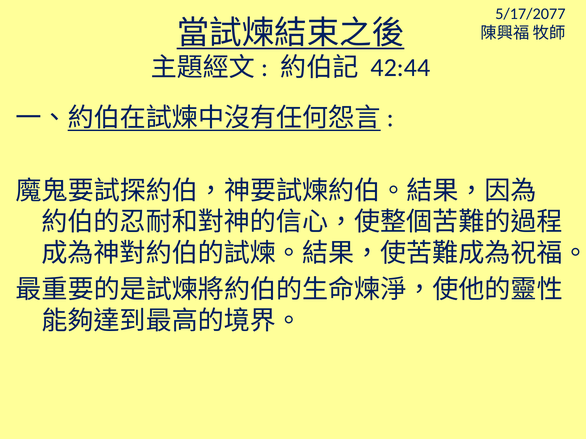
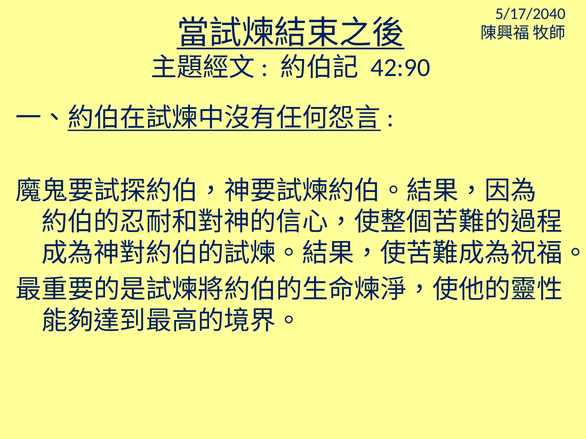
5/17/2077: 5/17/2077 -> 5/17/2040
42:44: 42:44 -> 42:90
